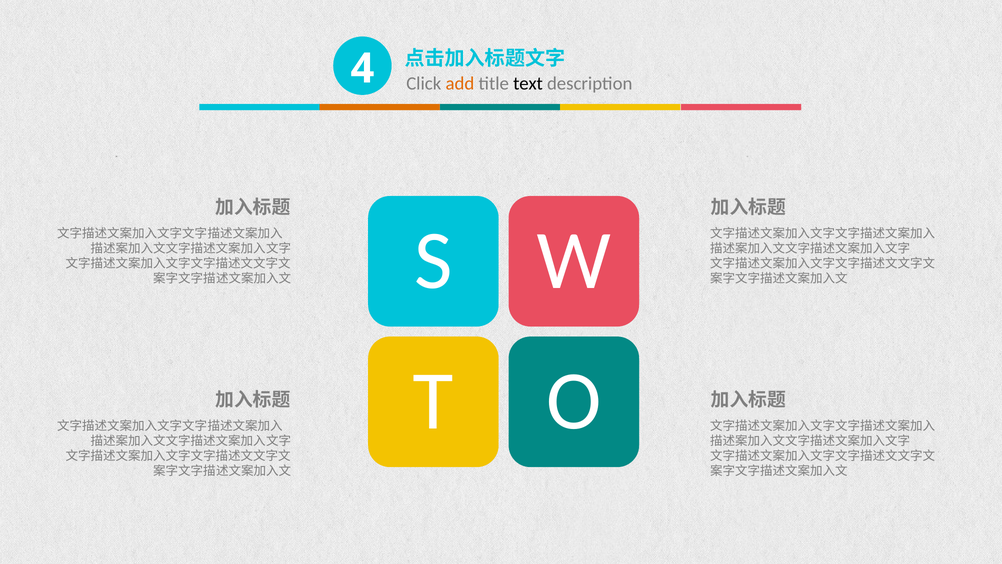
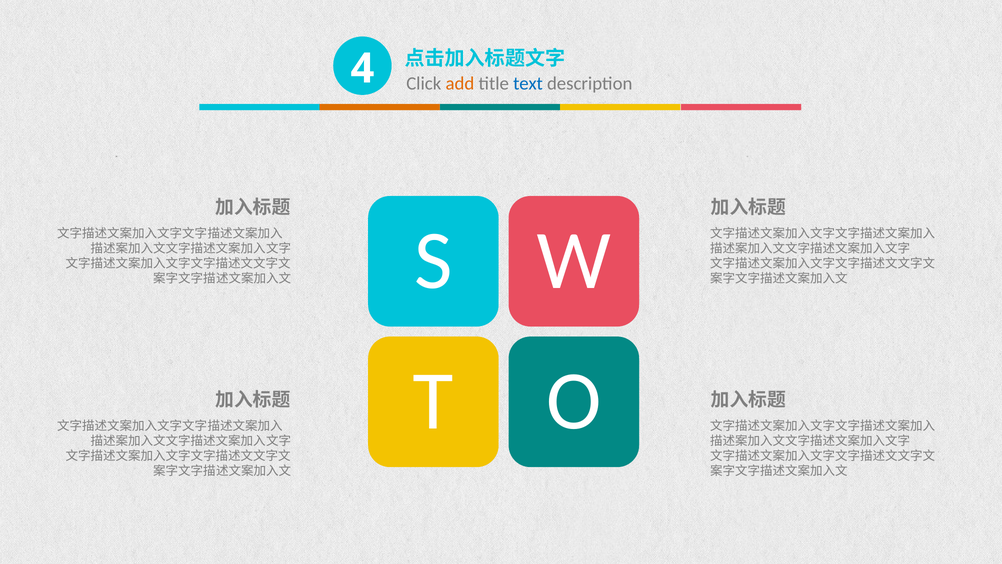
text colour: black -> blue
